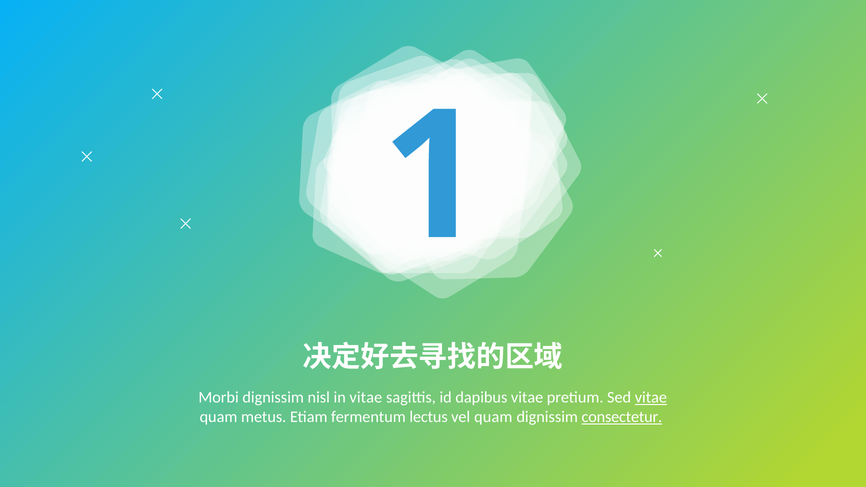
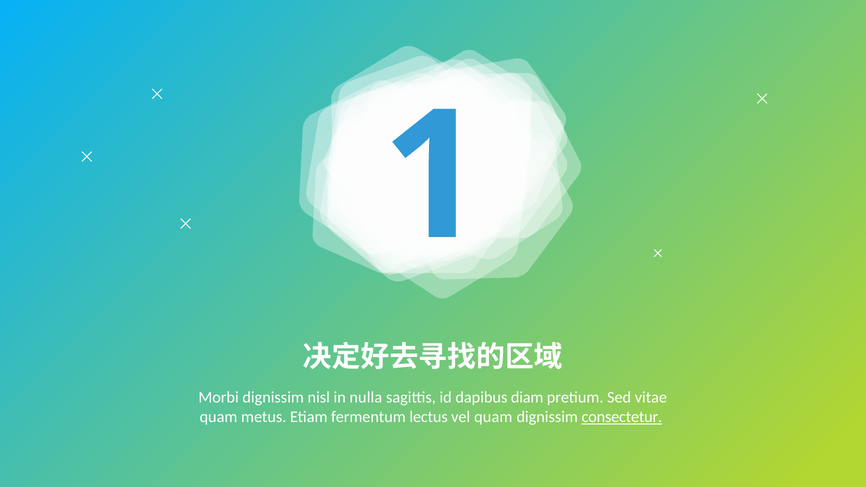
in vitae: vitae -> nulla
dapibus vitae: vitae -> diam
vitae at (651, 398) underline: present -> none
